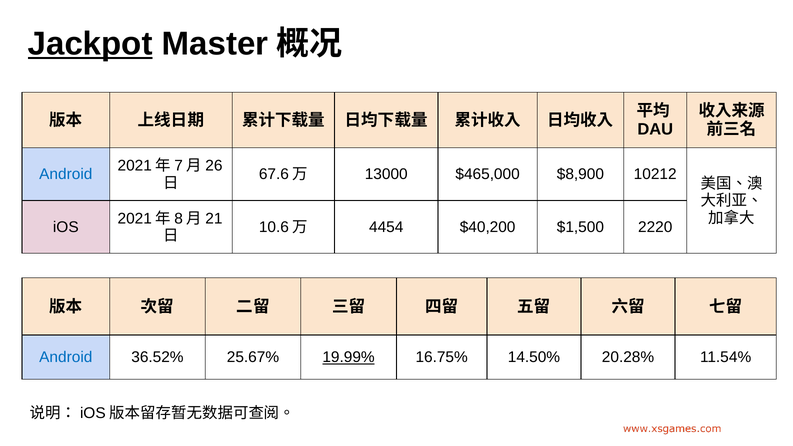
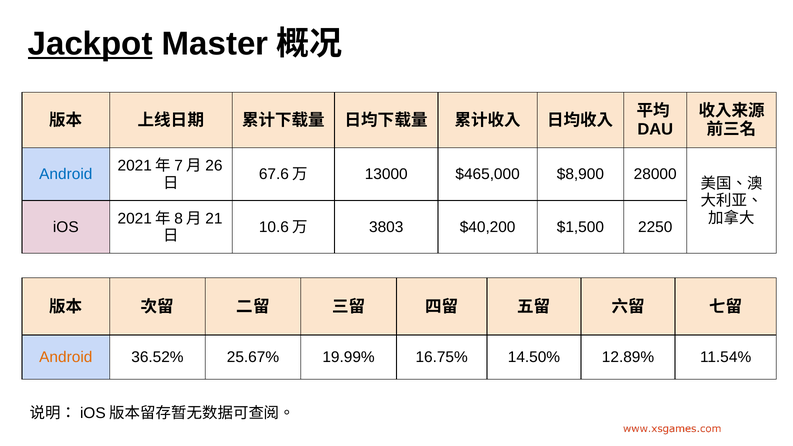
10212: 10212 -> 28000
4454: 4454 -> 3803
2220: 2220 -> 2250
Android at (66, 357) colour: blue -> orange
19.99% underline: present -> none
20.28%: 20.28% -> 12.89%
